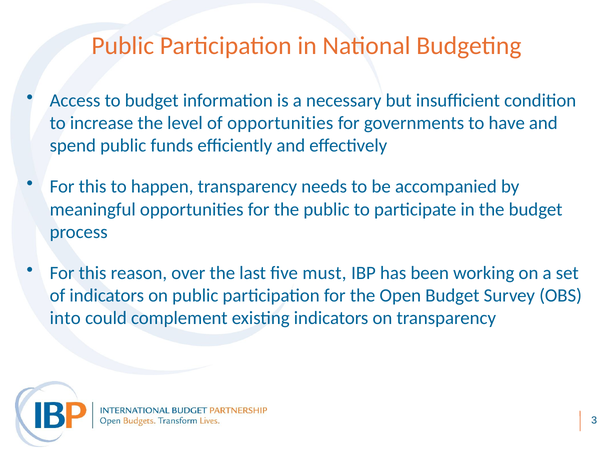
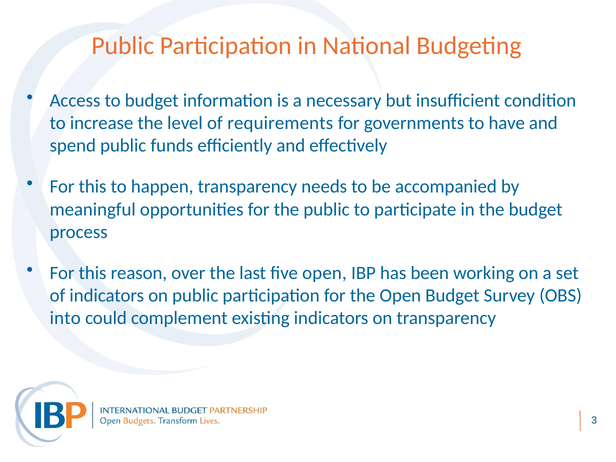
of opportunities: opportunities -> requirements
five must: must -> open
